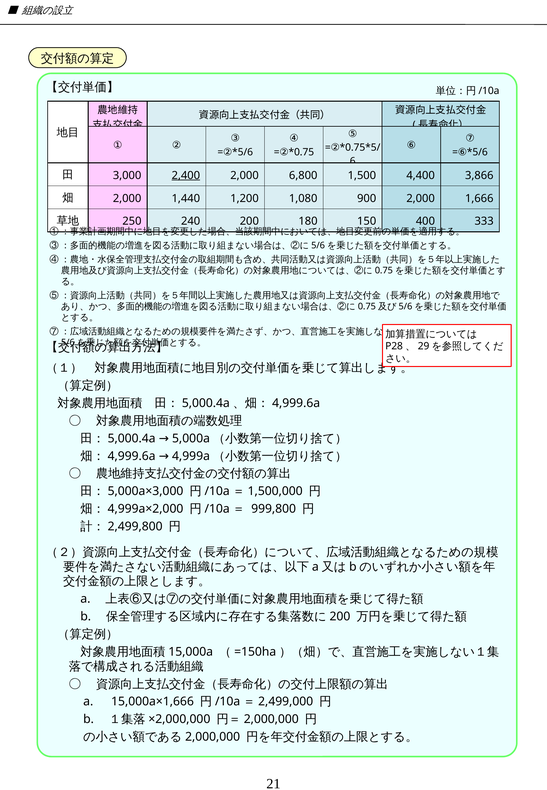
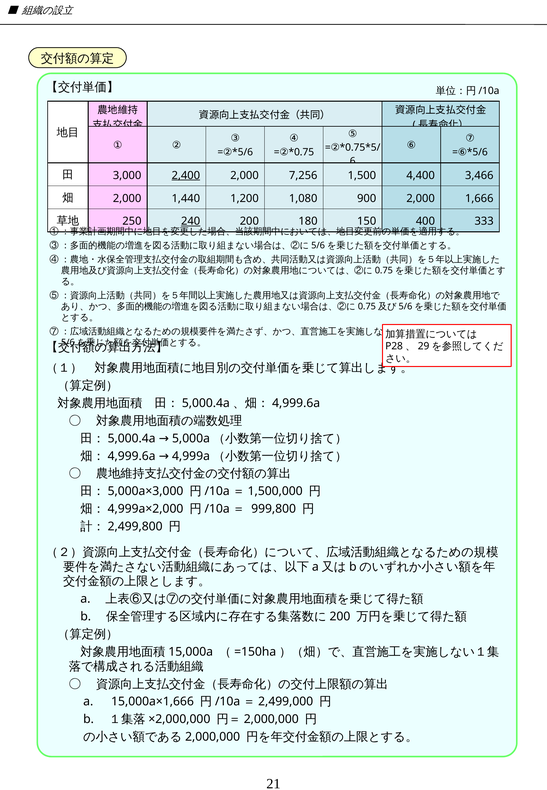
6,800: 6,800 -> 7,256
3,866: 3,866 -> 3,466
240 underline: none -> present
